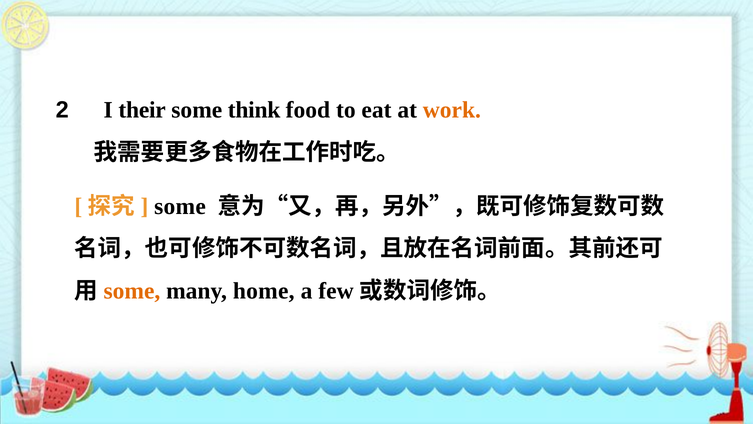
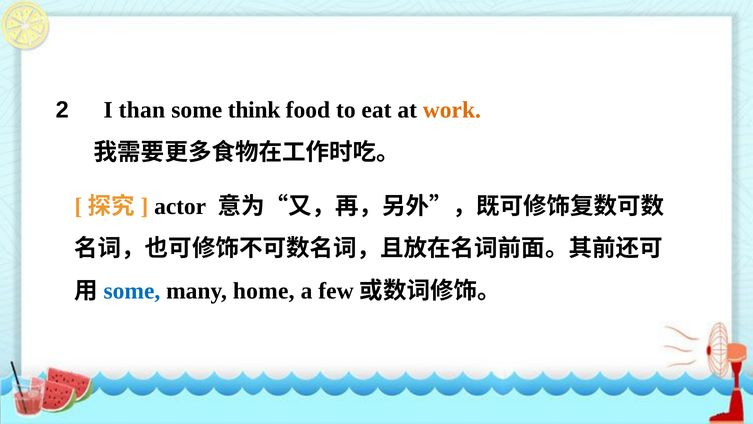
their: their -> than
some at (180, 206): some -> actor
some at (132, 291) colour: orange -> blue
